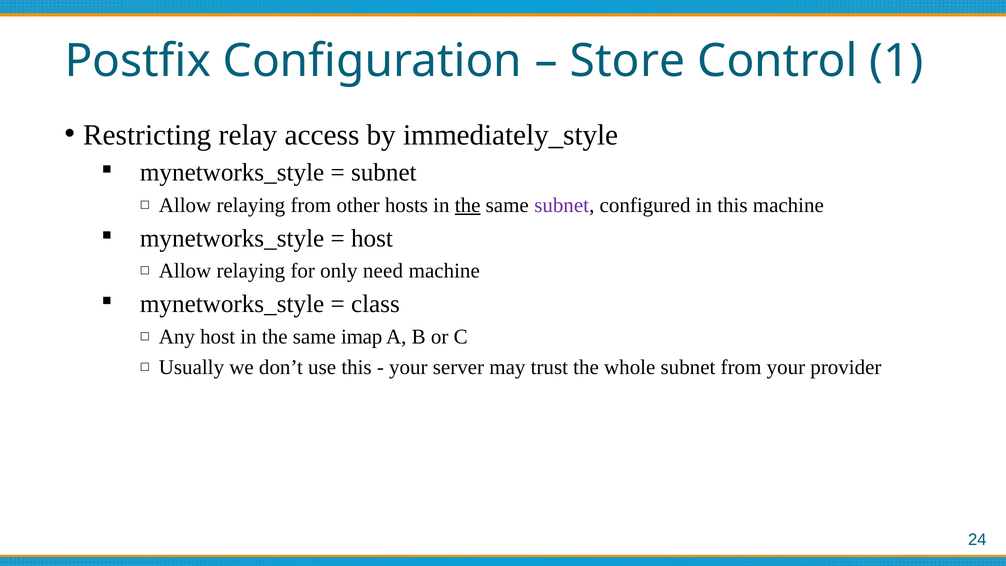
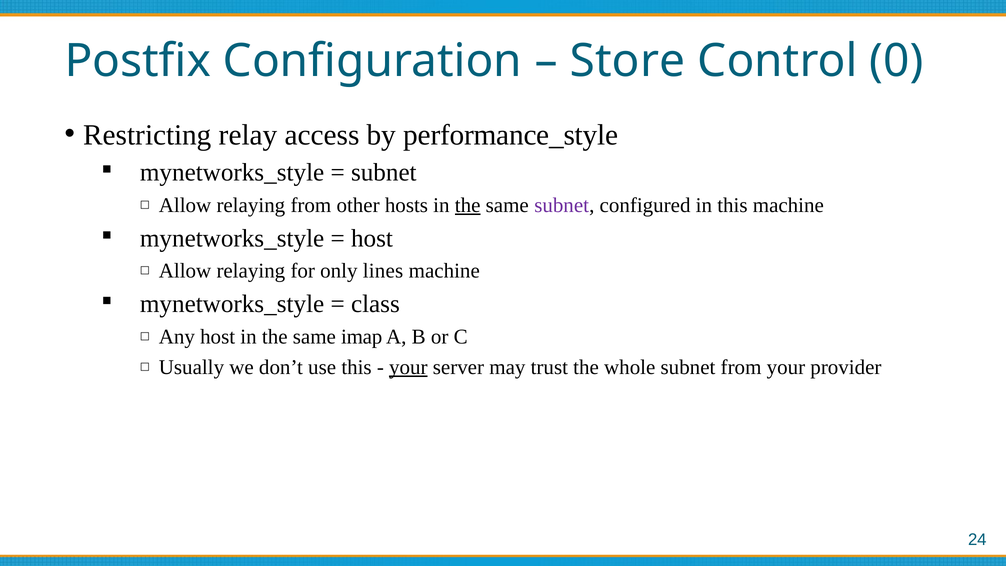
1: 1 -> 0
immediately_style: immediately_style -> performance_style
need: need -> lines
your at (408, 367) underline: none -> present
